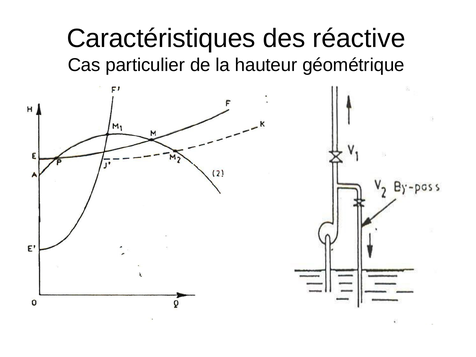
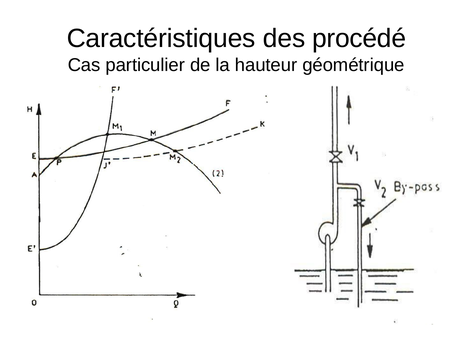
réactive: réactive -> procédé
